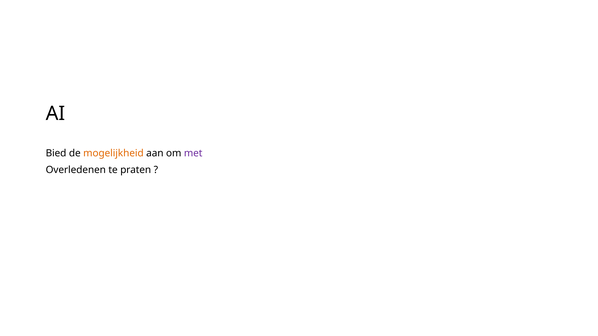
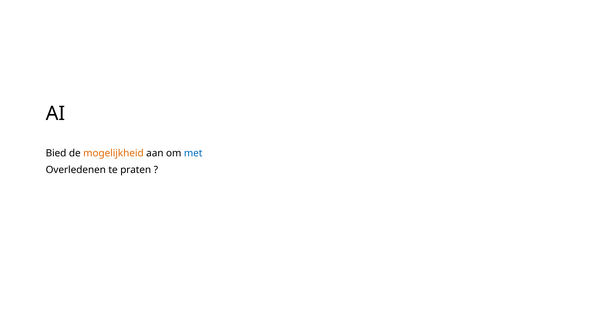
met colour: purple -> blue
